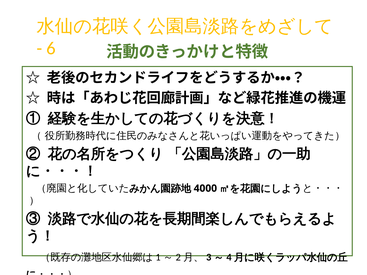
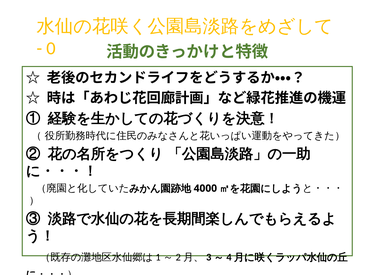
6: 6 -> 0
